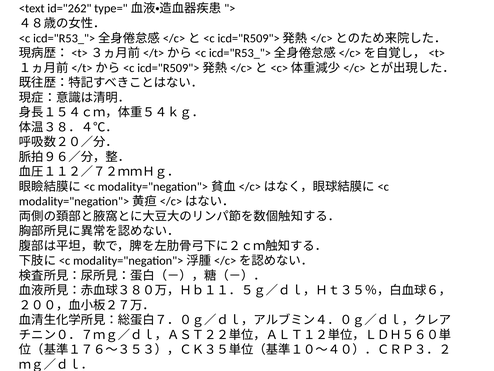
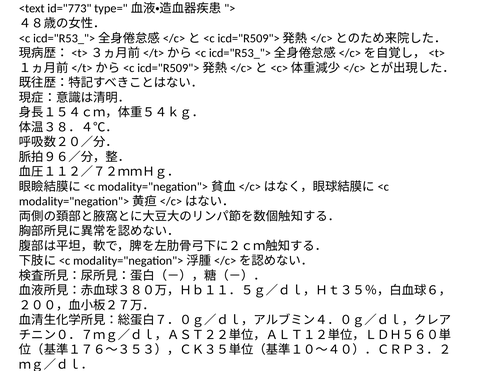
id="262: id="262 -> id="773
